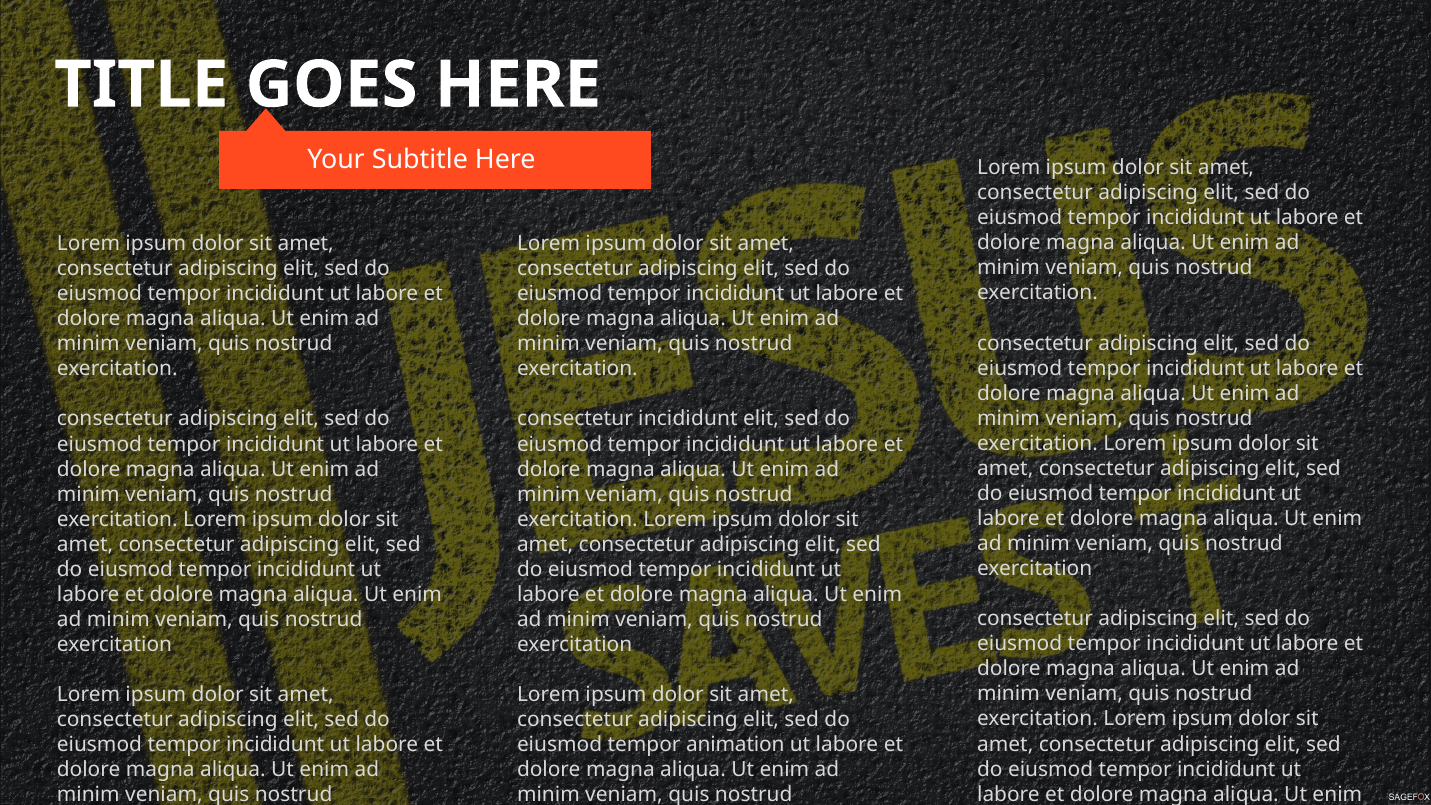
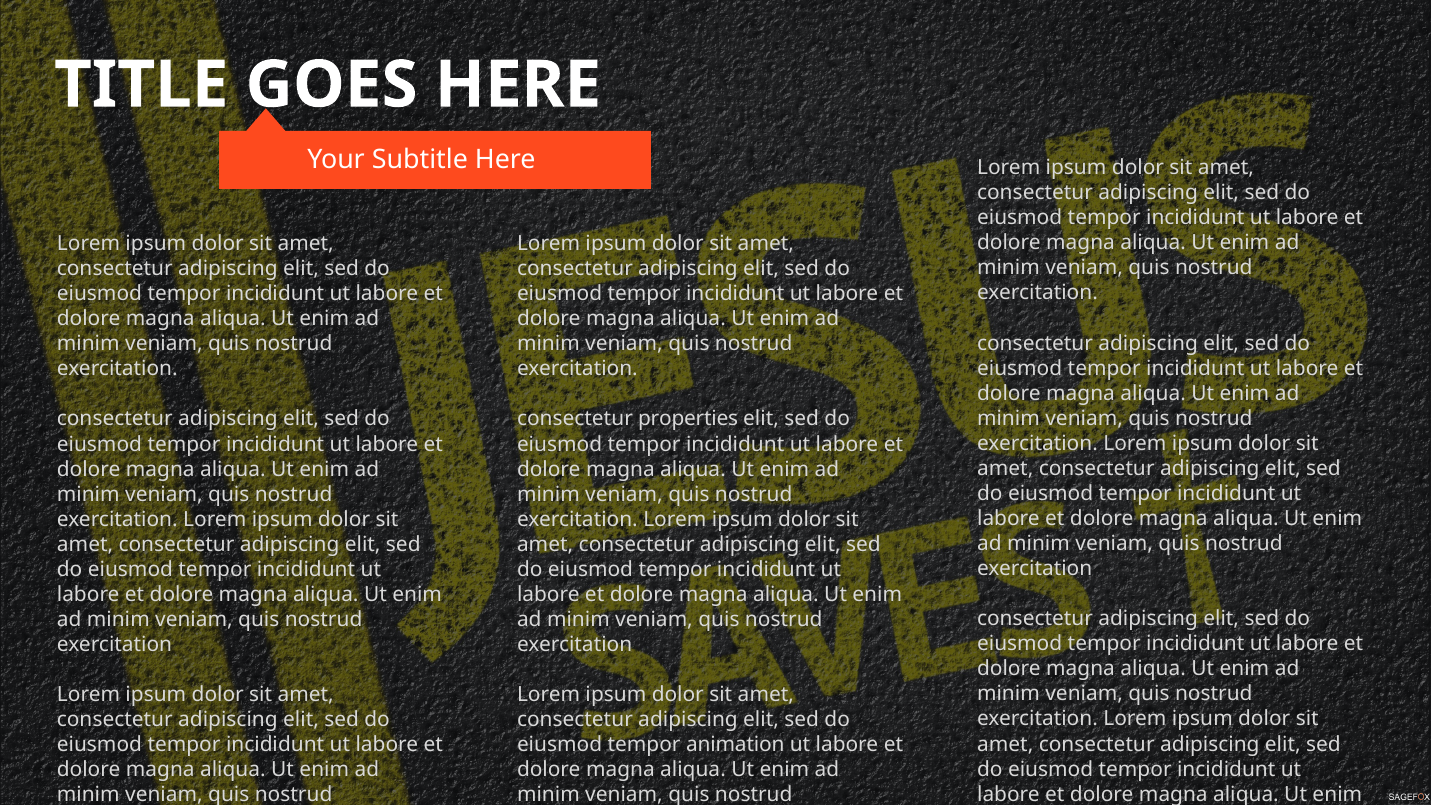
consectetur incididunt: incididunt -> properties
